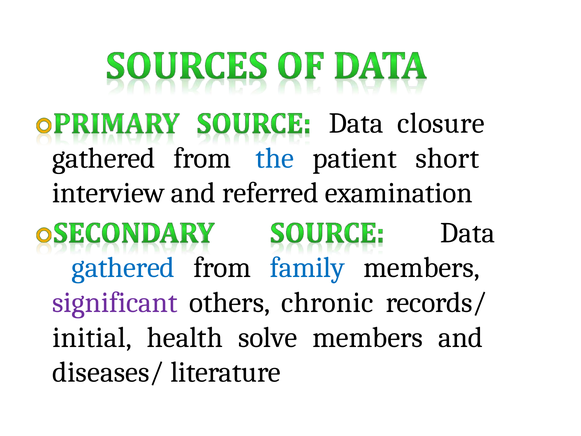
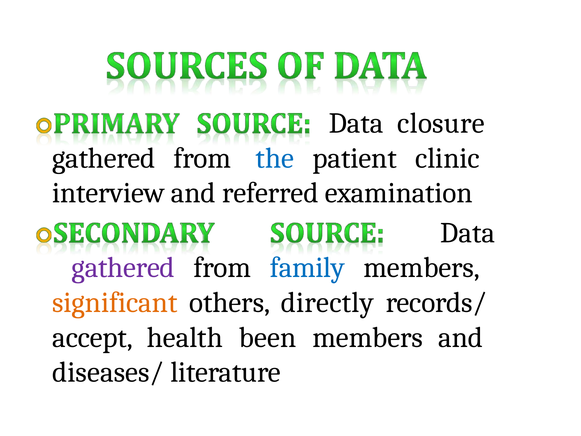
short: short -> clinic
gathered at (123, 268) colour: blue -> purple
significant colour: purple -> orange
chronic: chronic -> directly
initial: initial -> accept
solve: solve -> been
